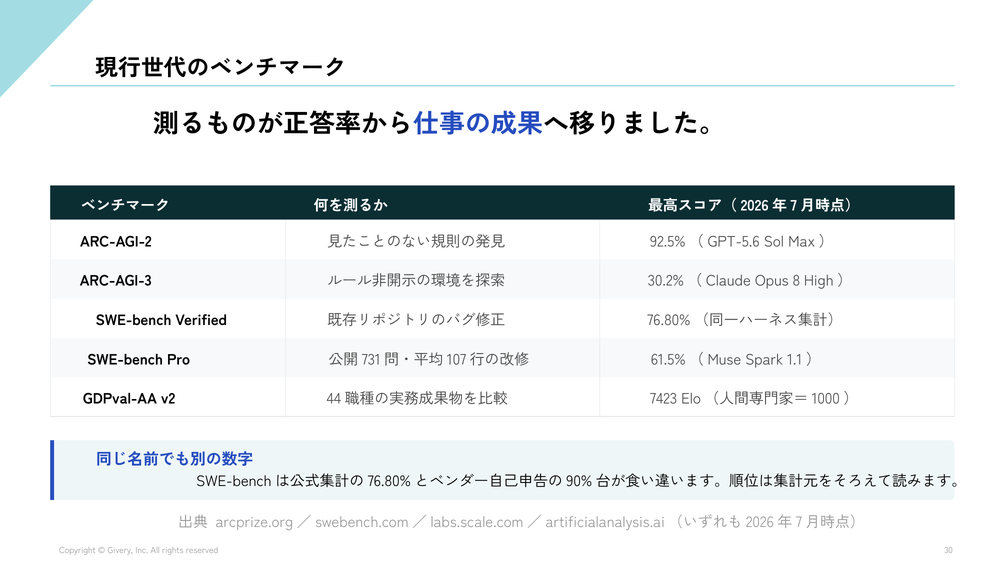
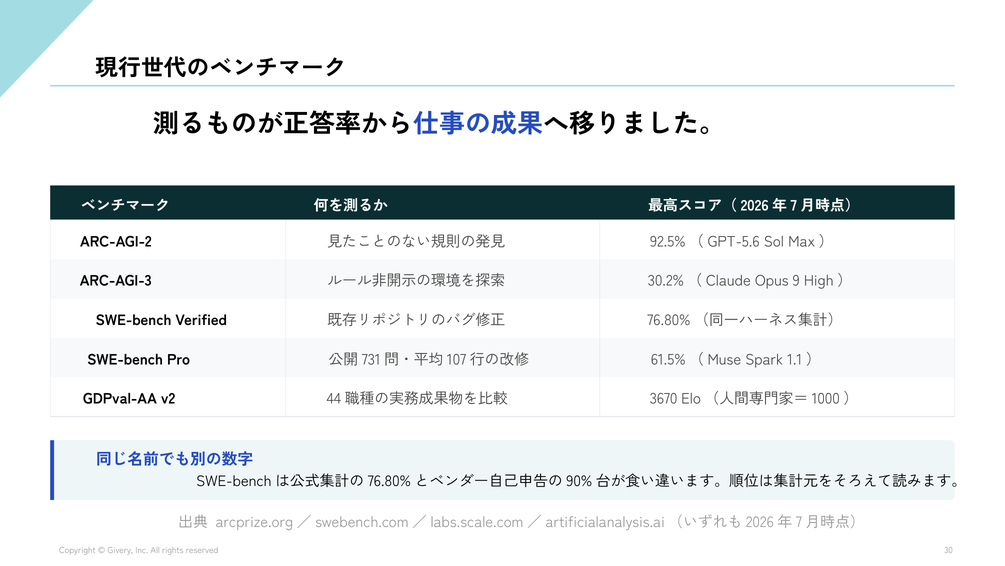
8: 8 -> 9
7423: 7423 -> 3670
